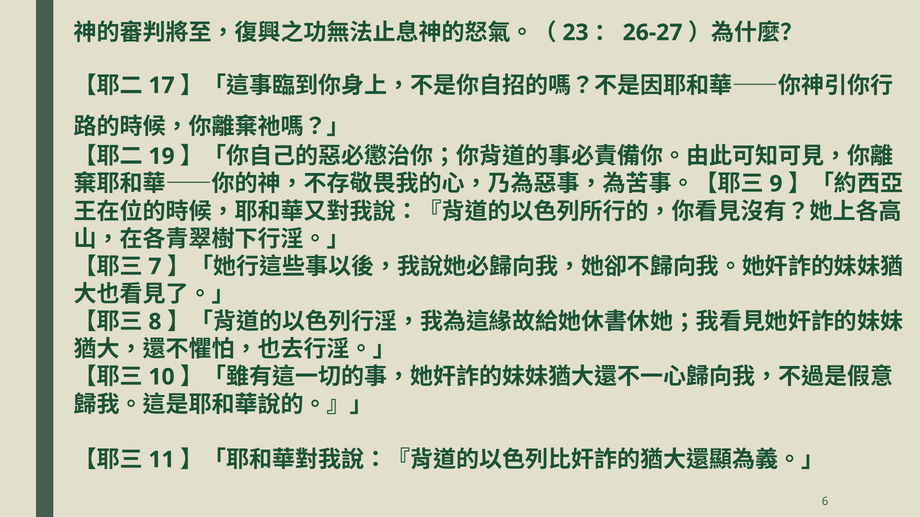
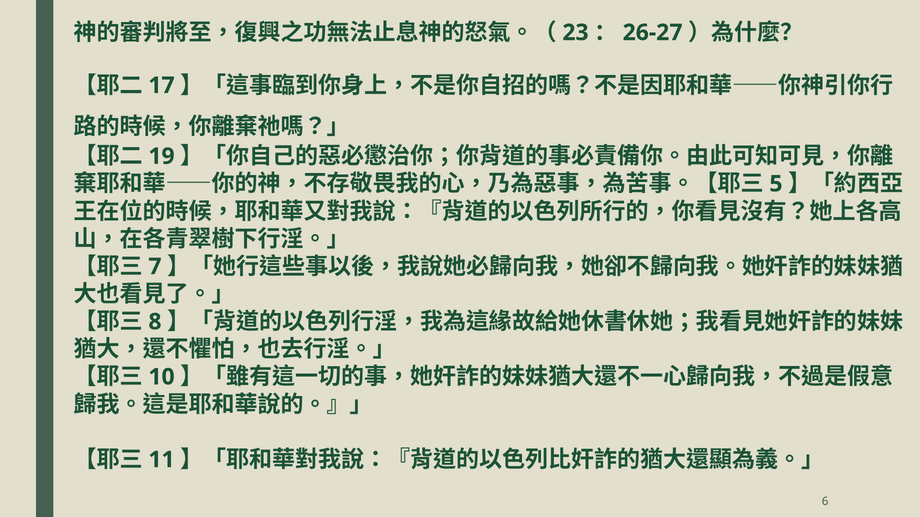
9: 9 -> 5
